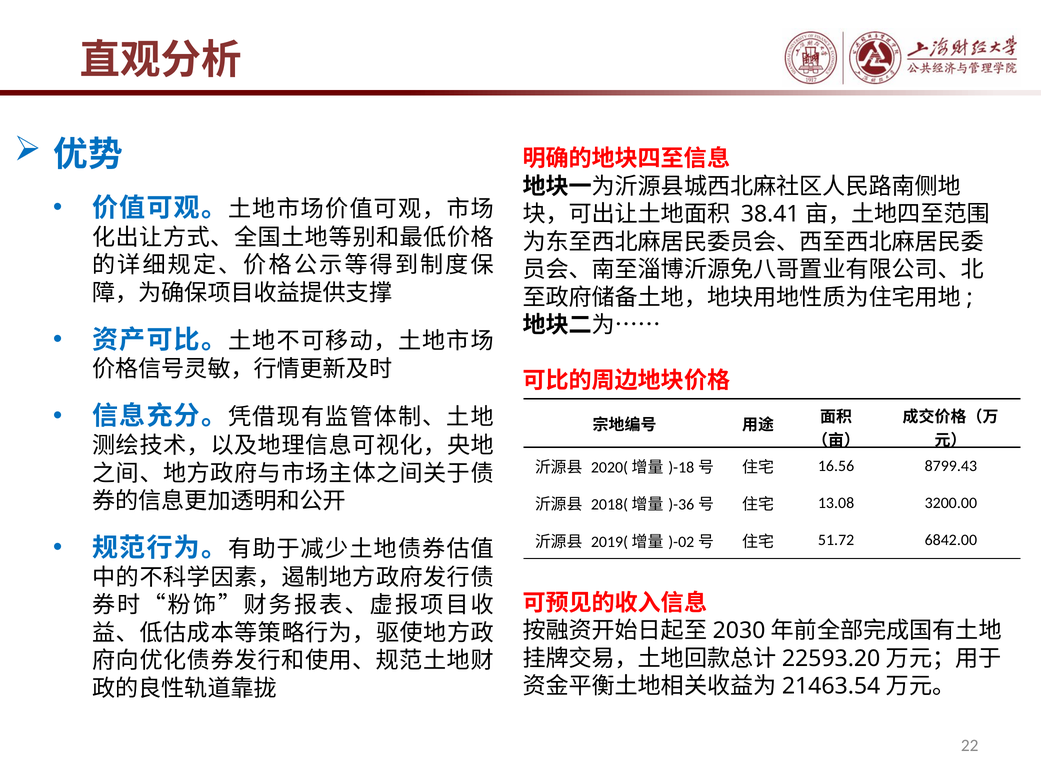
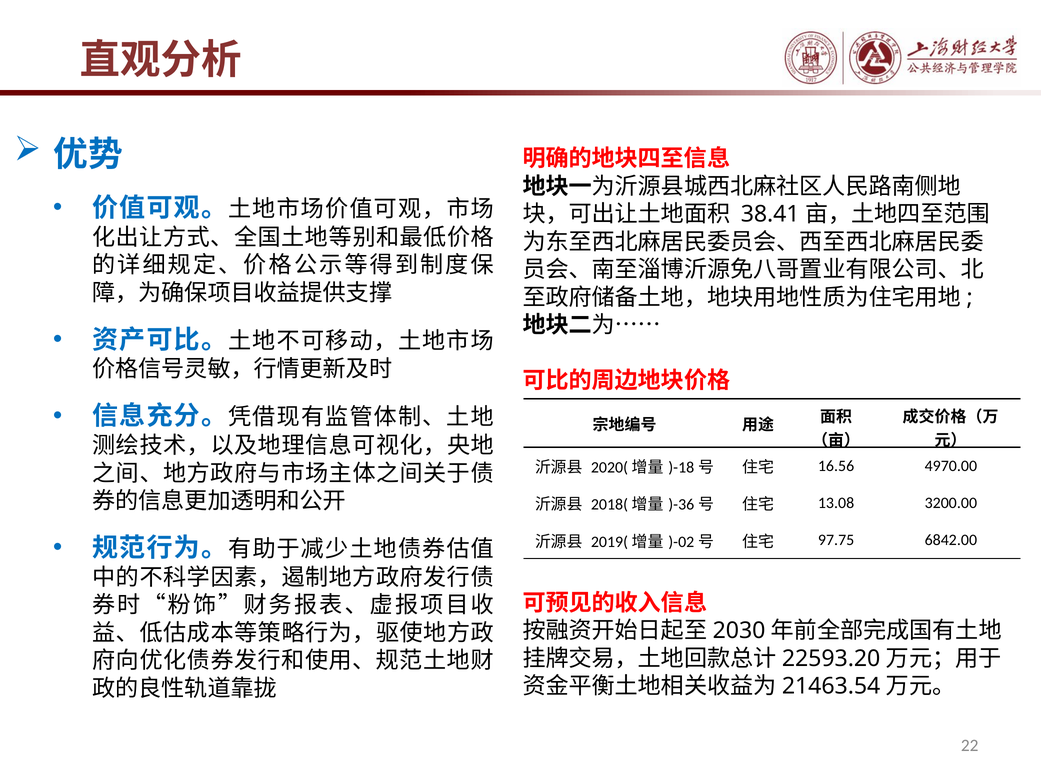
8799.43: 8799.43 -> 4970.00
51.72: 51.72 -> 97.75
